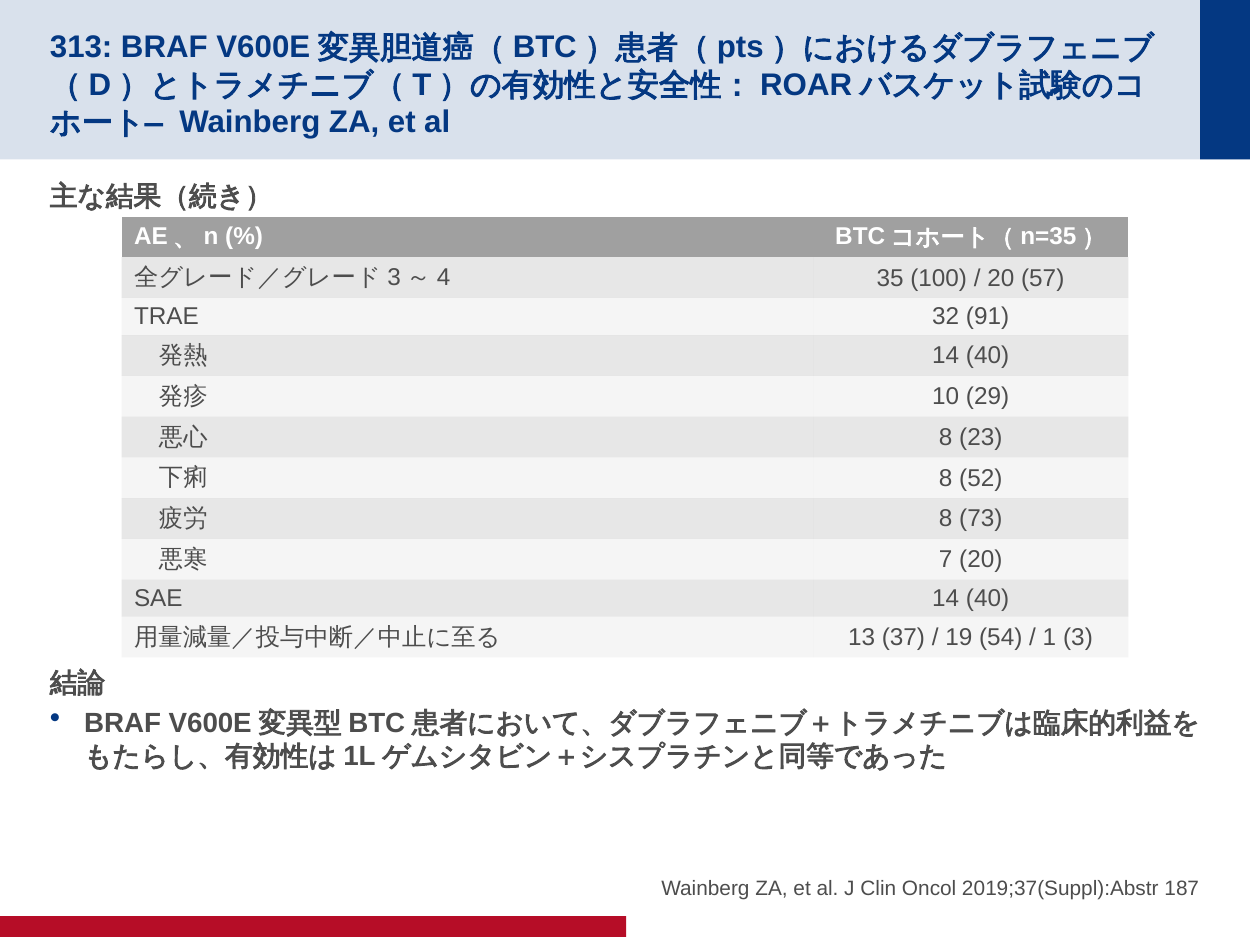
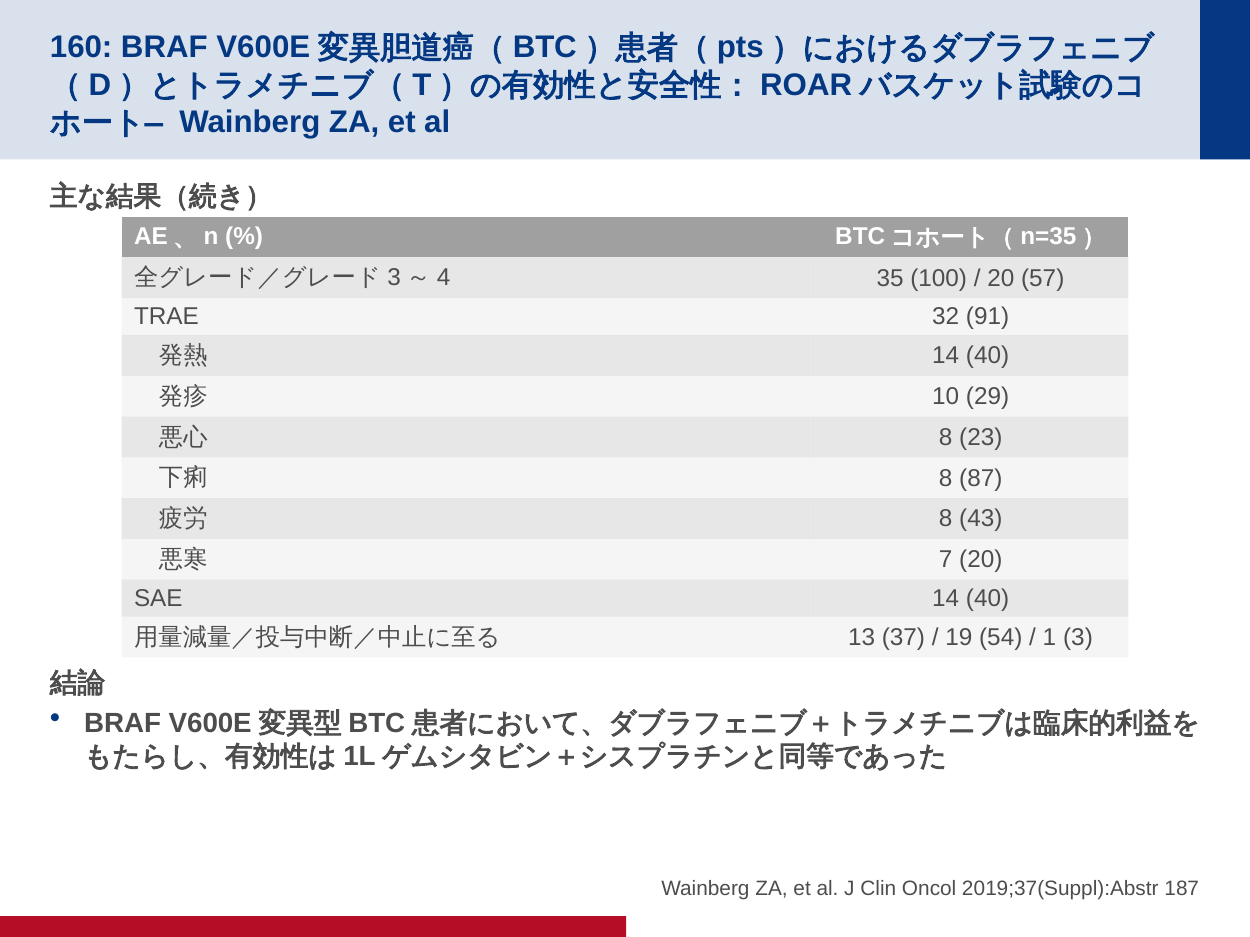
313: 313 -> 160
52: 52 -> 87
73: 73 -> 43
